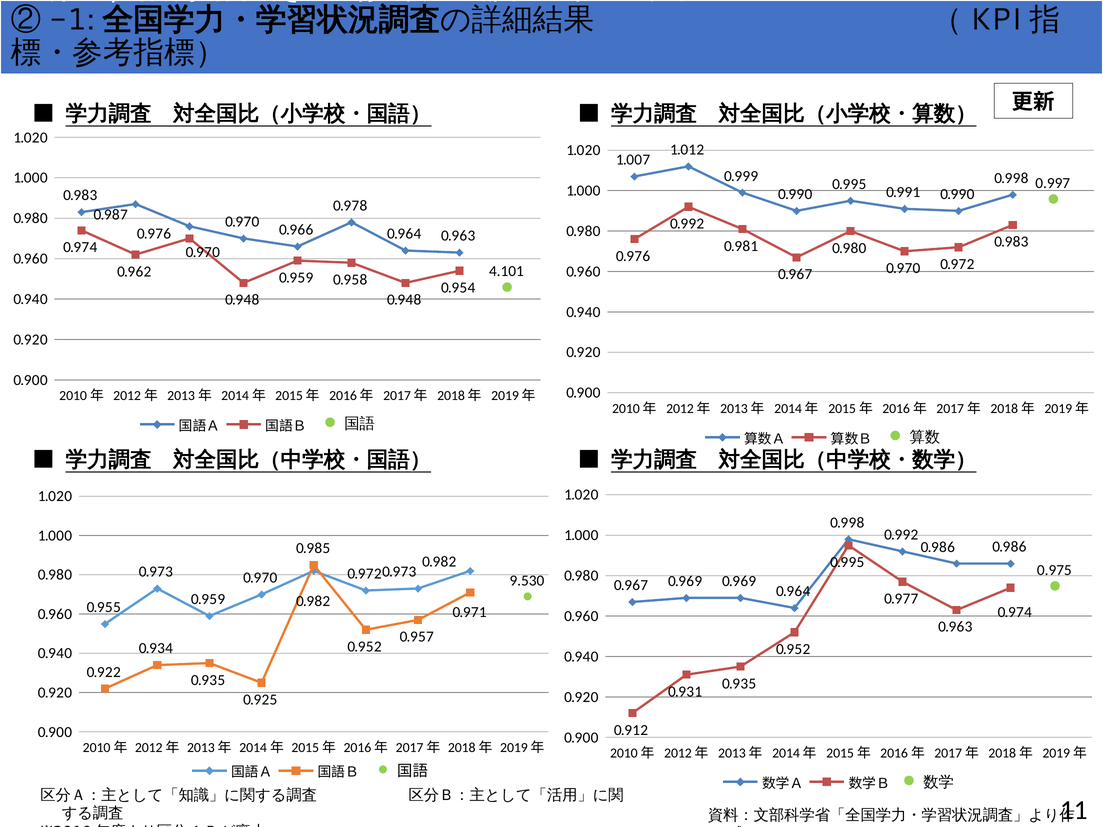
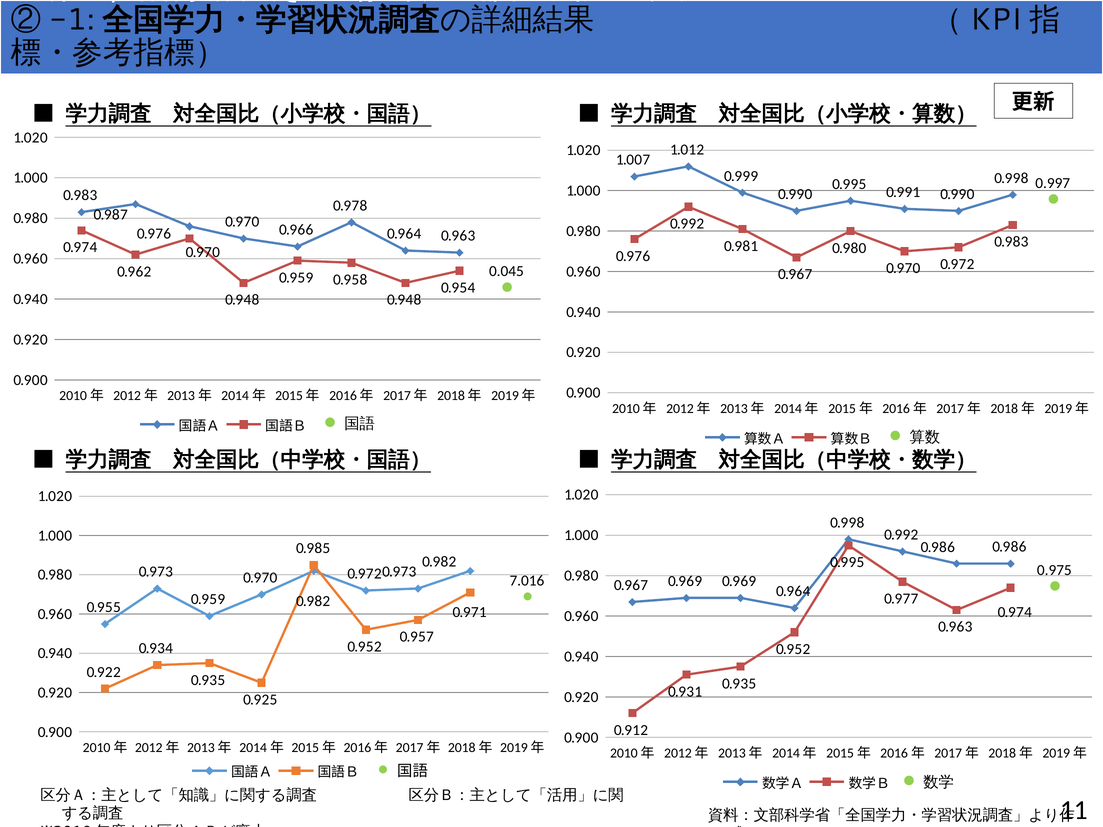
4.101: 4.101 -> 0.045
9.530: 9.530 -> 7.016
